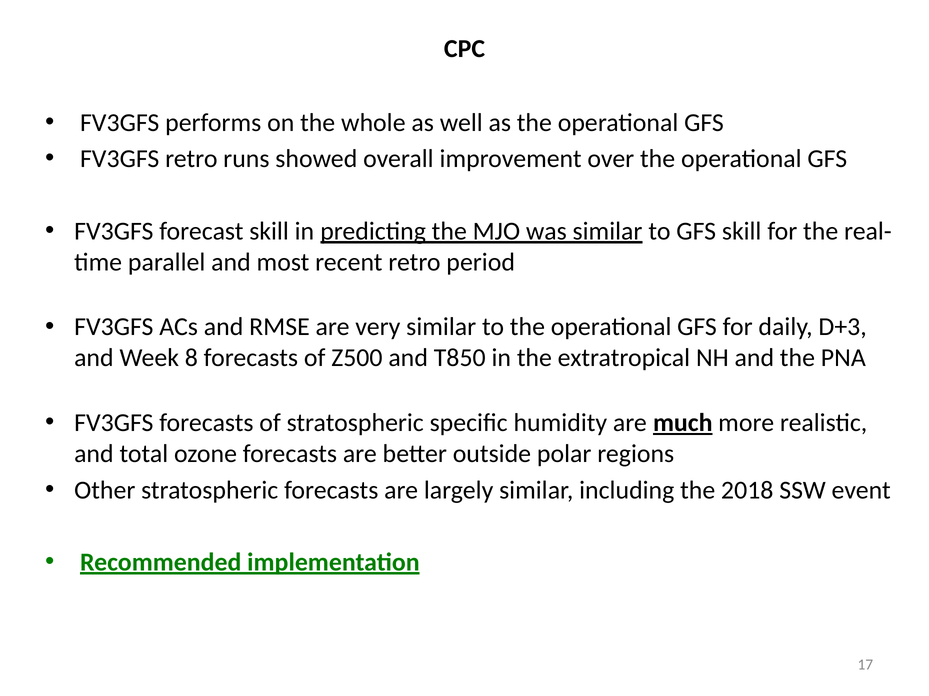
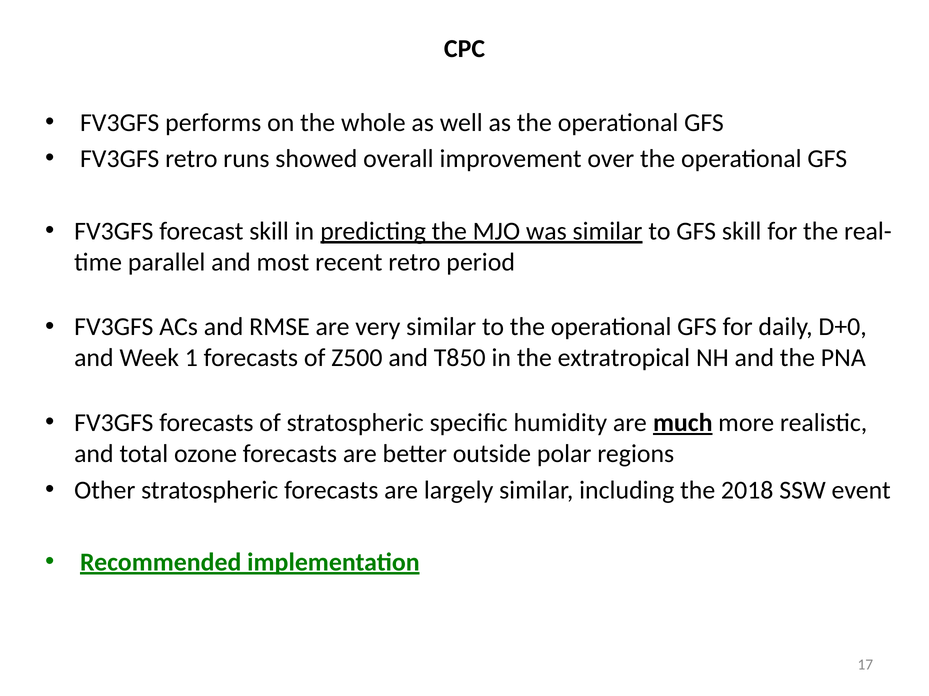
D+3: D+3 -> D+0
8: 8 -> 1
